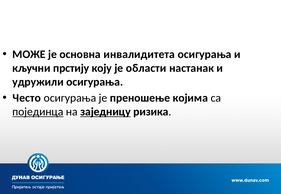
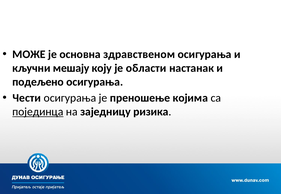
инвалидитета: инвалидитета -> здравственом
прстију: прстију -> мешају
удружили: удружили -> подељено
Често: Често -> Чести
заједницу underline: present -> none
